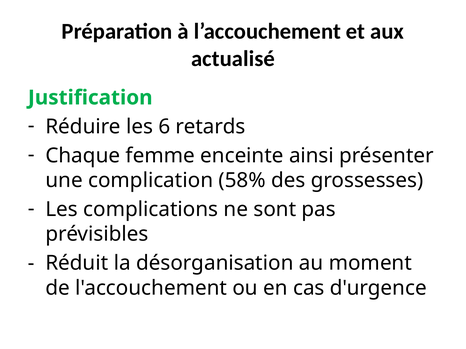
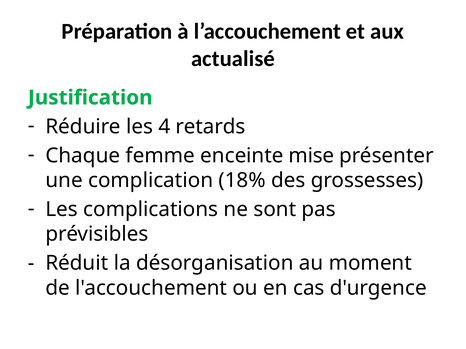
6: 6 -> 4
ainsi: ainsi -> mise
58%: 58% -> 18%
